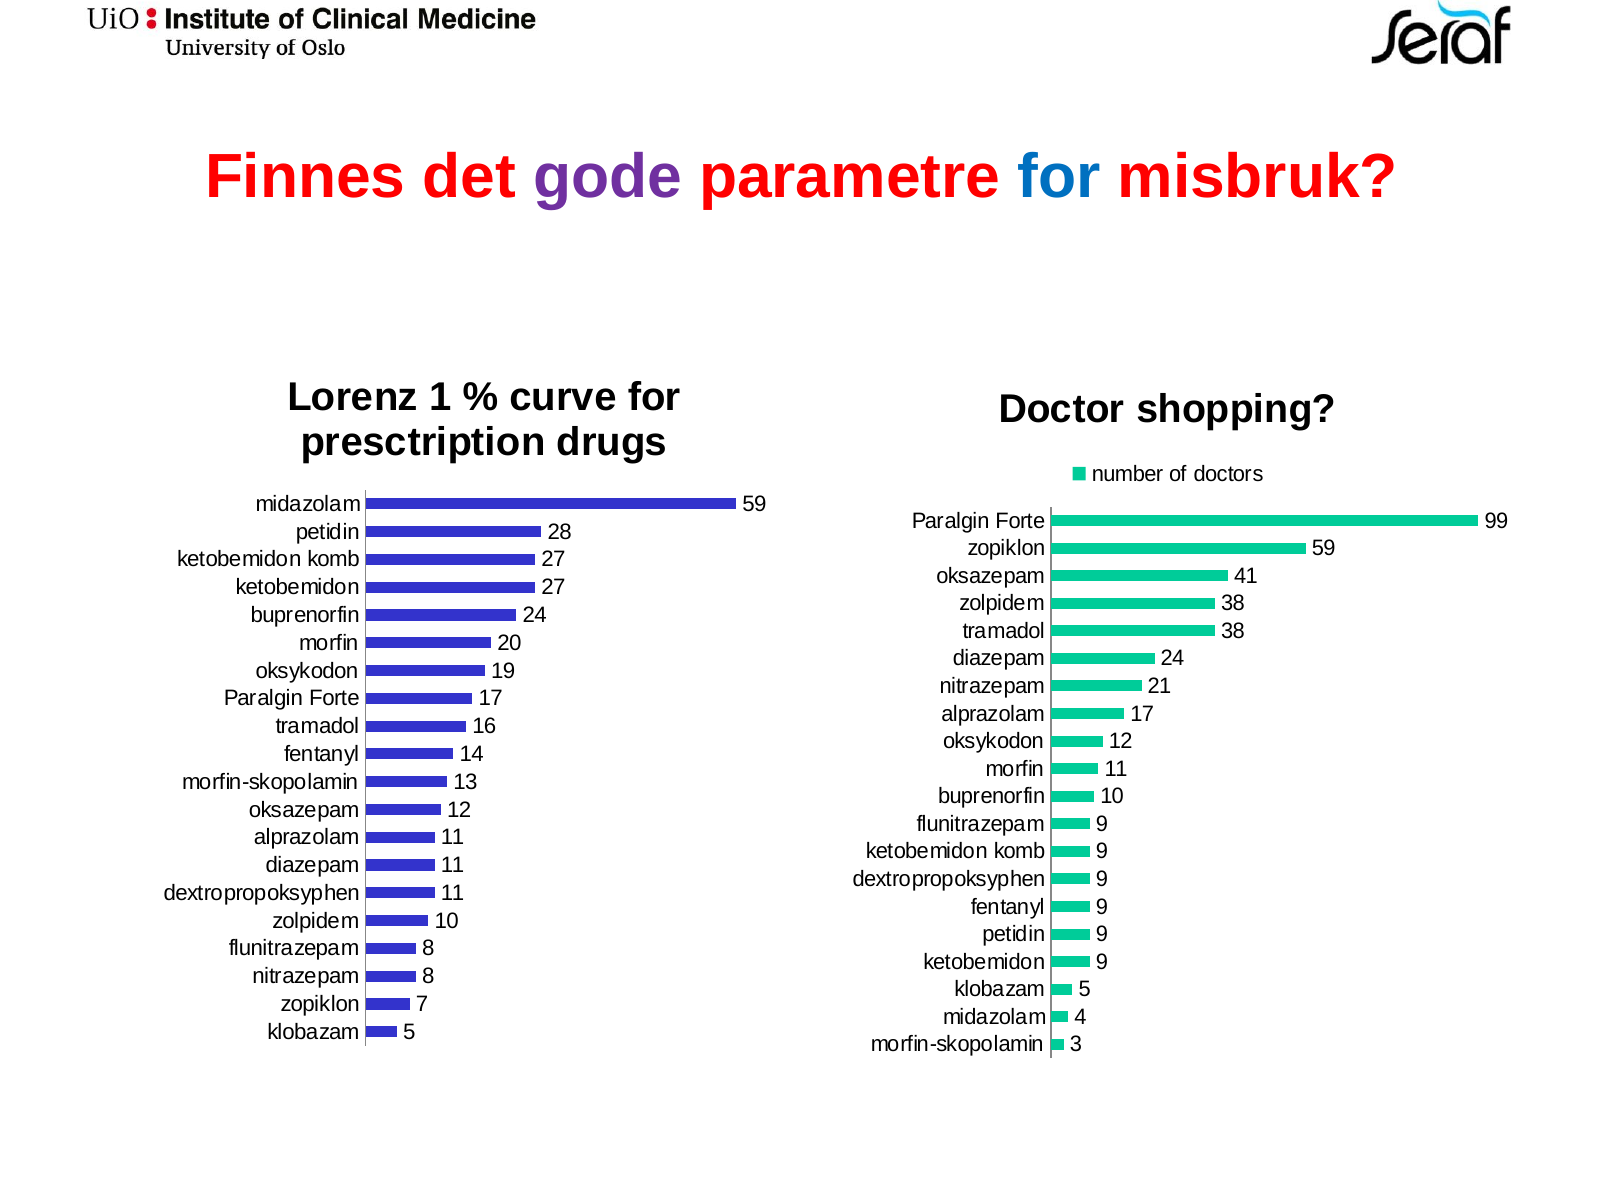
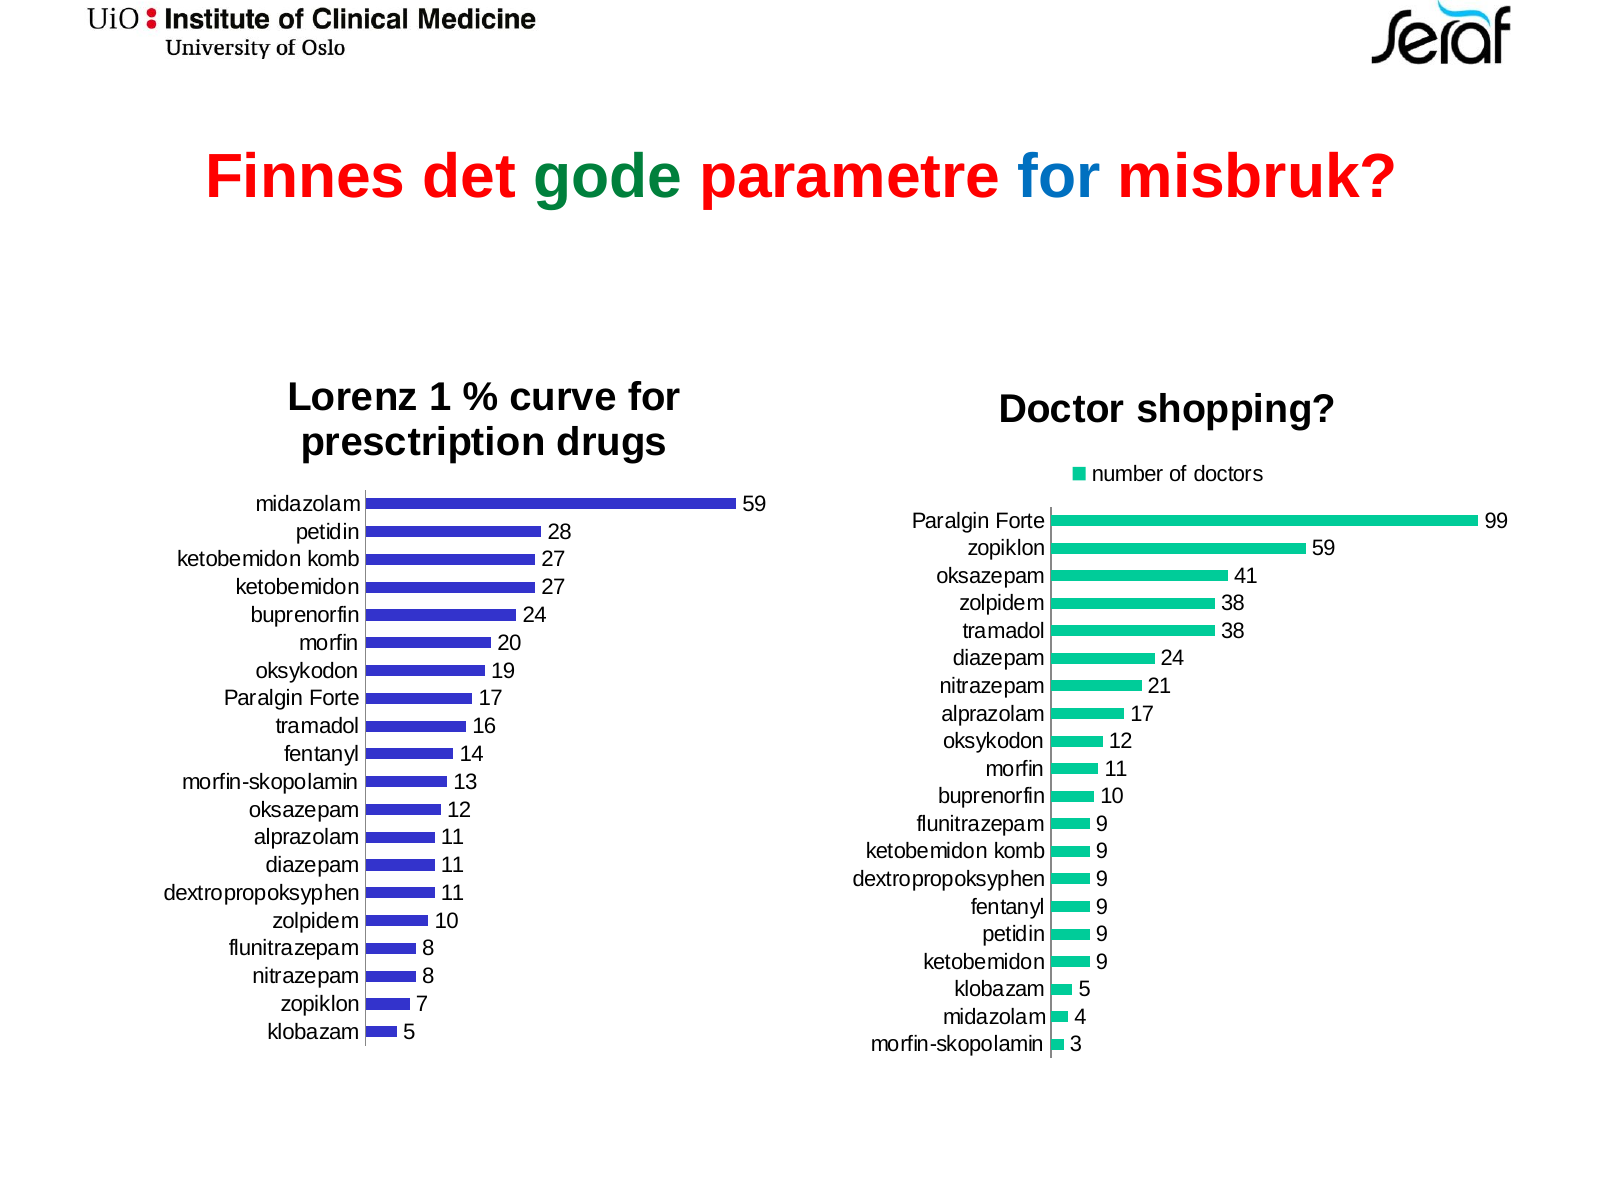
gode colour: purple -> green
